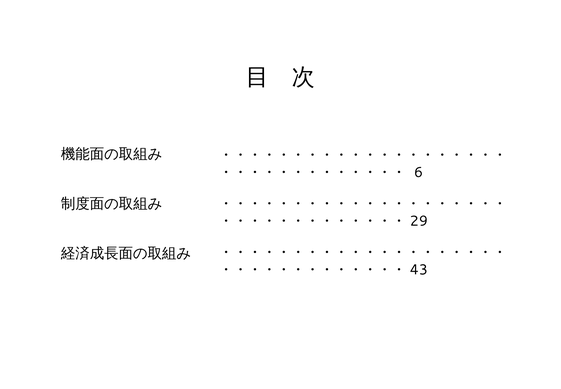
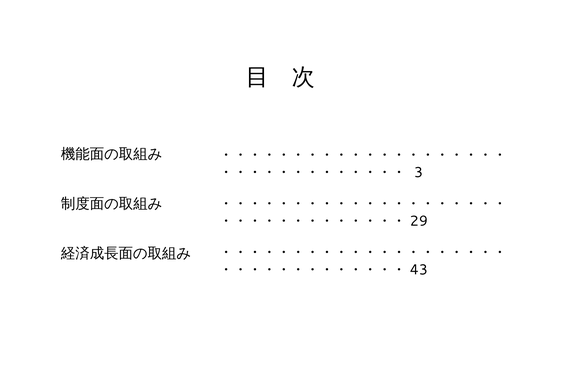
6: 6 -> 3
